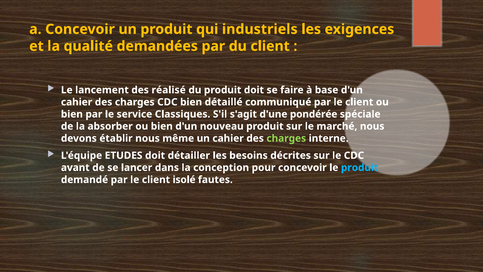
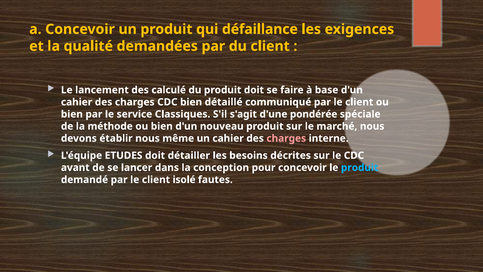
industriels: industriels -> défaillance
réalisé: réalisé -> calculé
absorber: absorber -> méthode
charges at (286, 138) colour: light green -> pink
